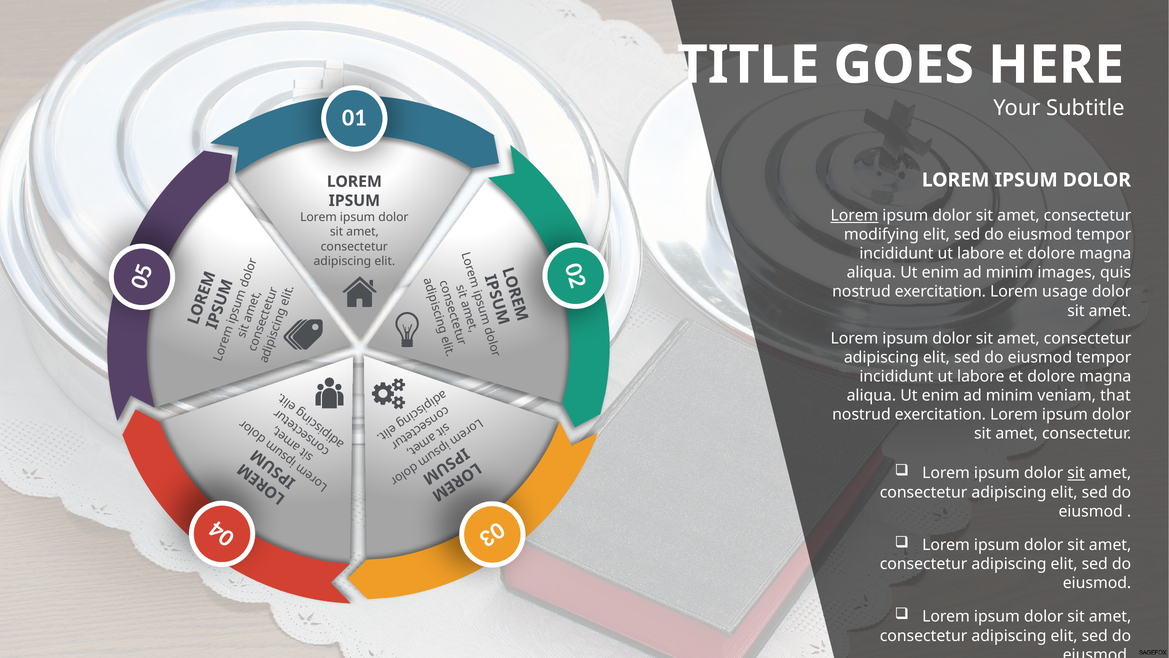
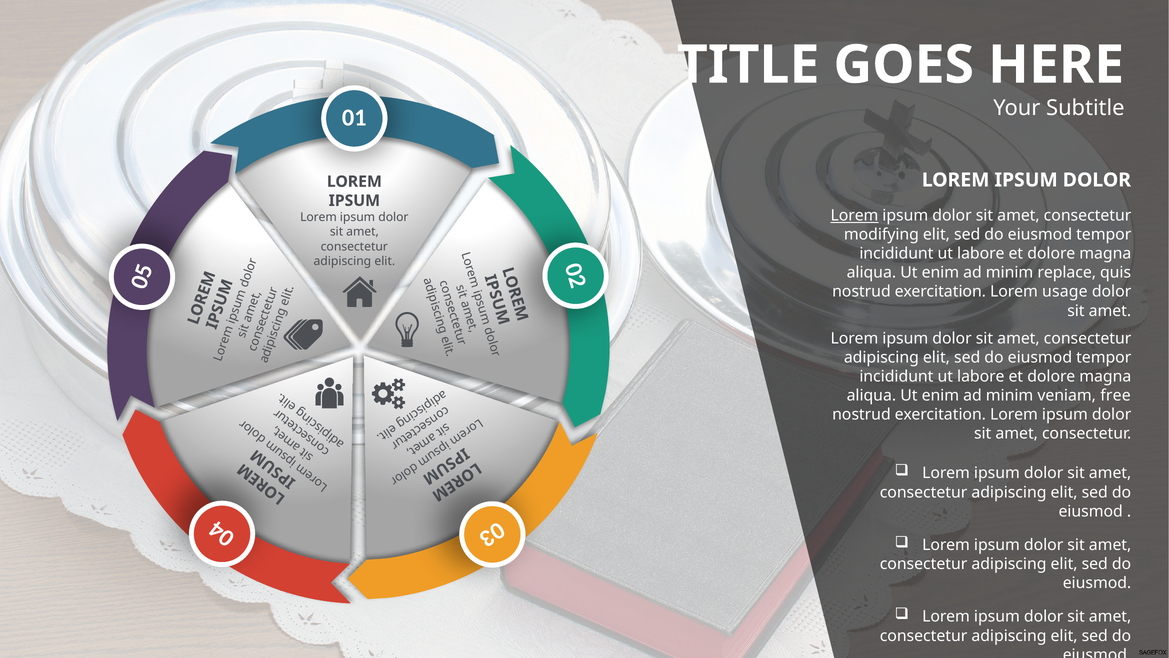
images: images -> replace
that: that -> free
sit at (1076, 473) underline: present -> none
